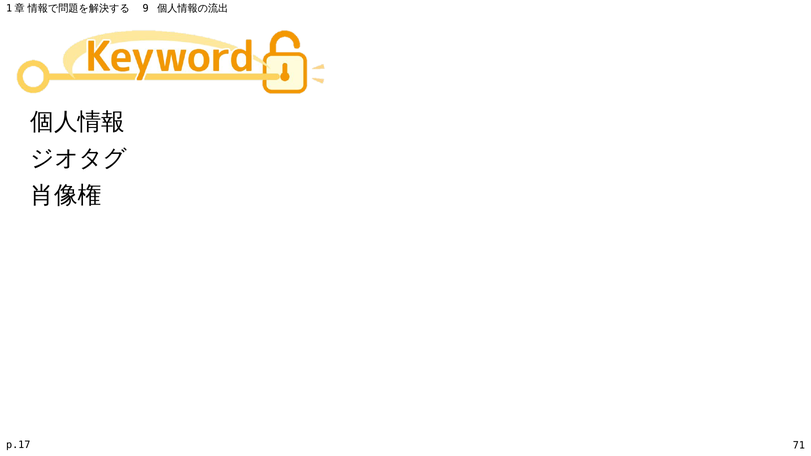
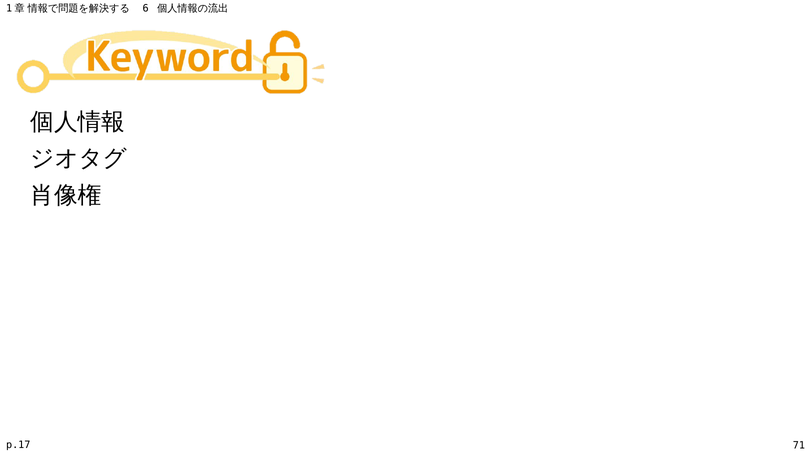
9: 9 -> 6
